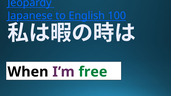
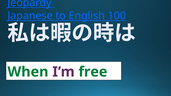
When colour: black -> green
